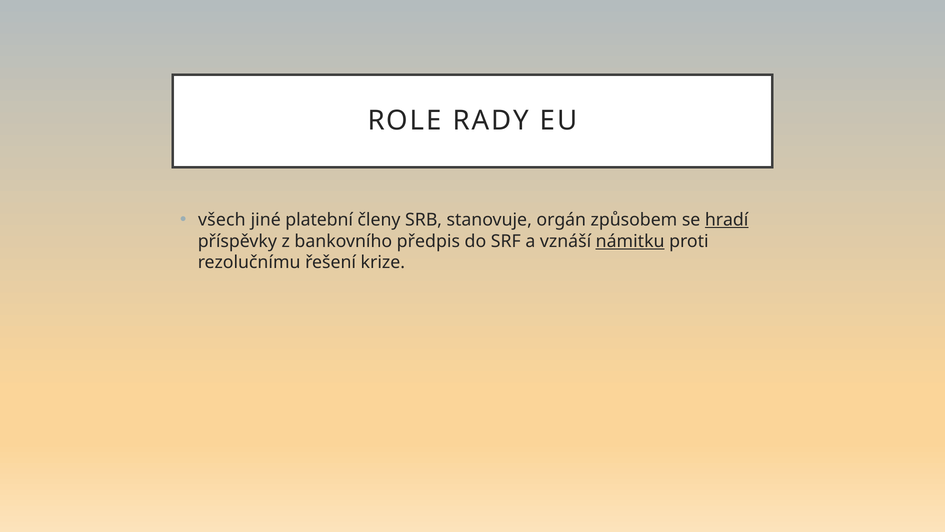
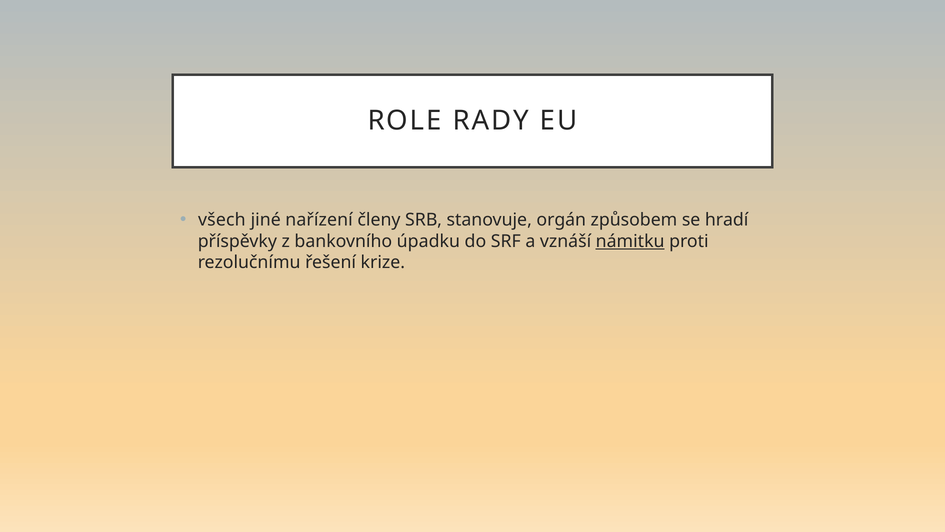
platební: platební -> nařízení
hradí underline: present -> none
předpis: předpis -> úpadku
